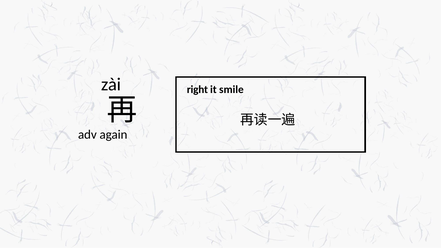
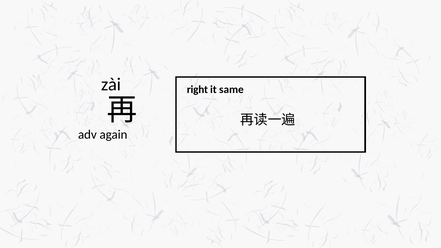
smile: smile -> same
